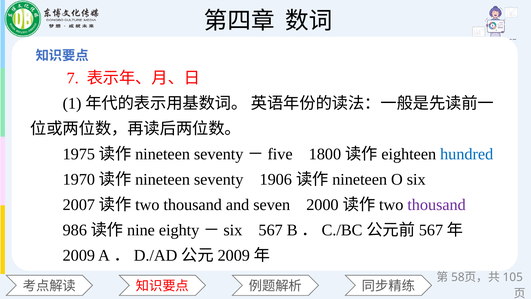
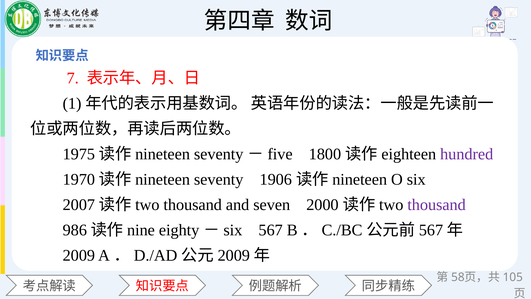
hundred colour: blue -> purple
